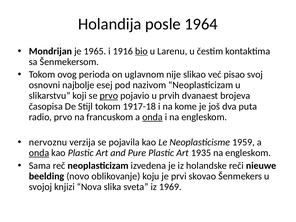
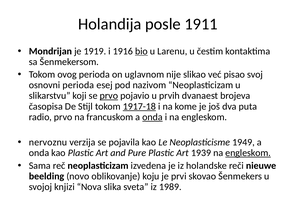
1964: 1964 -> 1911
1965: 1965 -> 1919
osnovni najbolje: najbolje -> perioda
1917-18 underline: none -> present
1959: 1959 -> 1949
onda at (39, 153) underline: present -> none
1935: 1935 -> 1939
engleskom at (248, 153) underline: none -> present
1969: 1969 -> 1989
